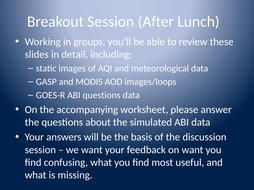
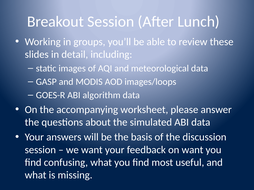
ABI questions: questions -> algorithm
